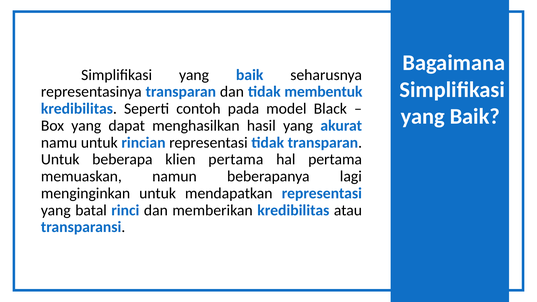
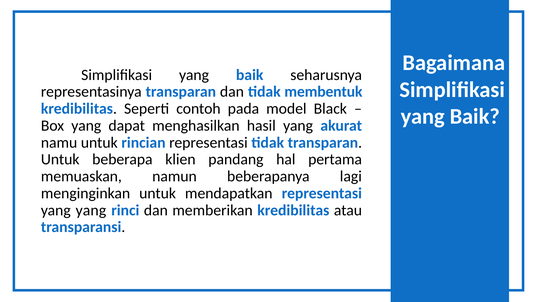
klien pertama: pertama -> pandang
yang batal: batal -> yang
